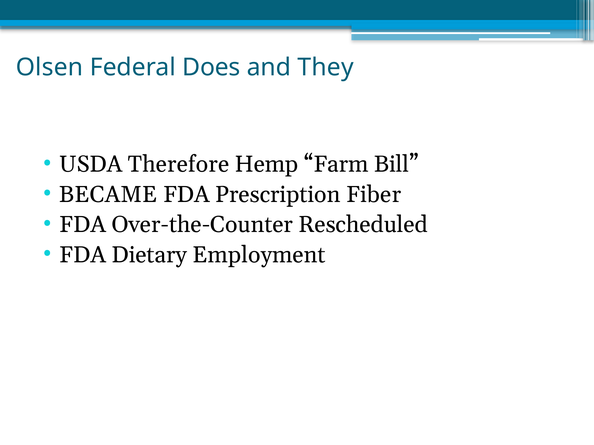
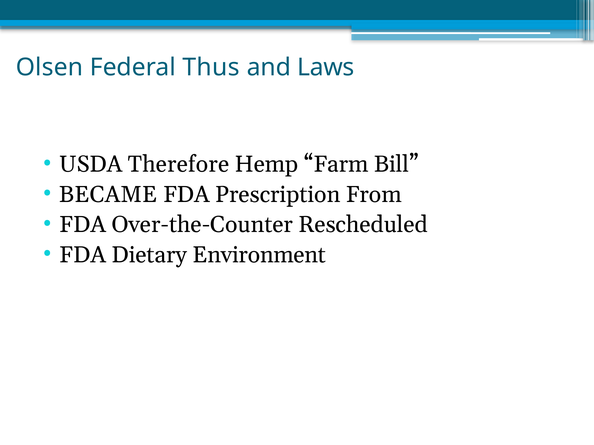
Does: Does -> Thus
They: They -> Laws
Fiber: Fiber -> From
Employment: Employment -> Environment
